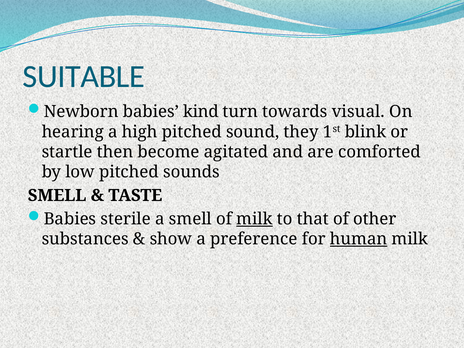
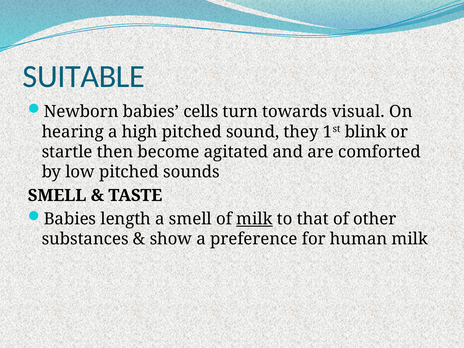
kind: kind -> cells
sterile: sterile -> length
human underline: present -> none
